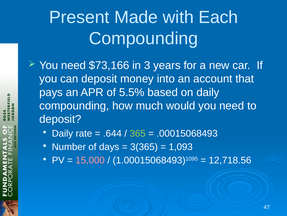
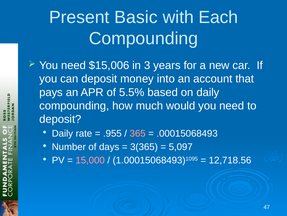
Made: Made -> Basic
$73,166: $73,166 -> $15,006
.644: .644 -> .955
365 colour: light green -> pink
1,093: 1,093 -> 5,097
